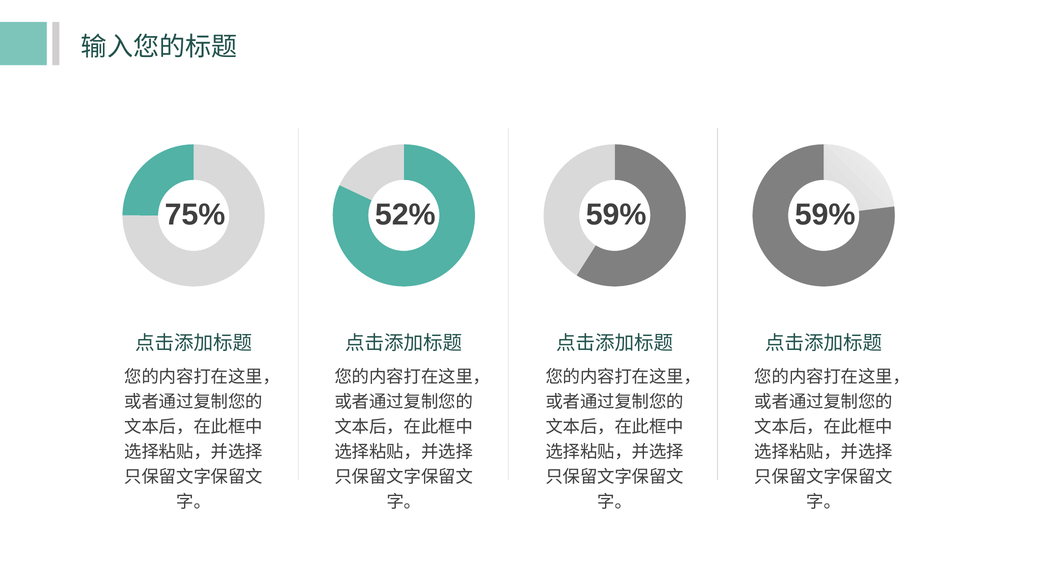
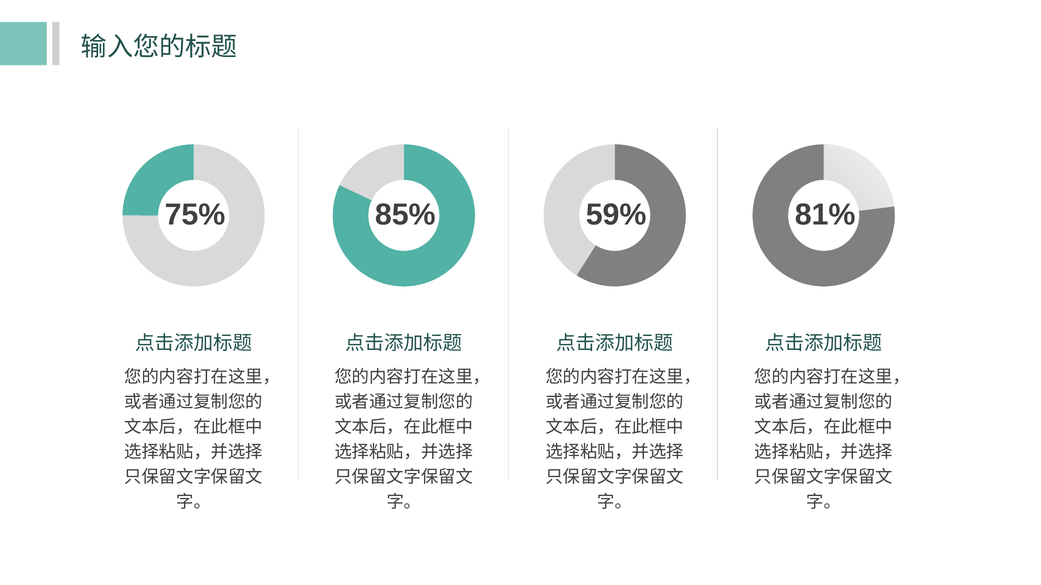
52%: 52% -> 85%
59% 59%: 59% -> 81%
